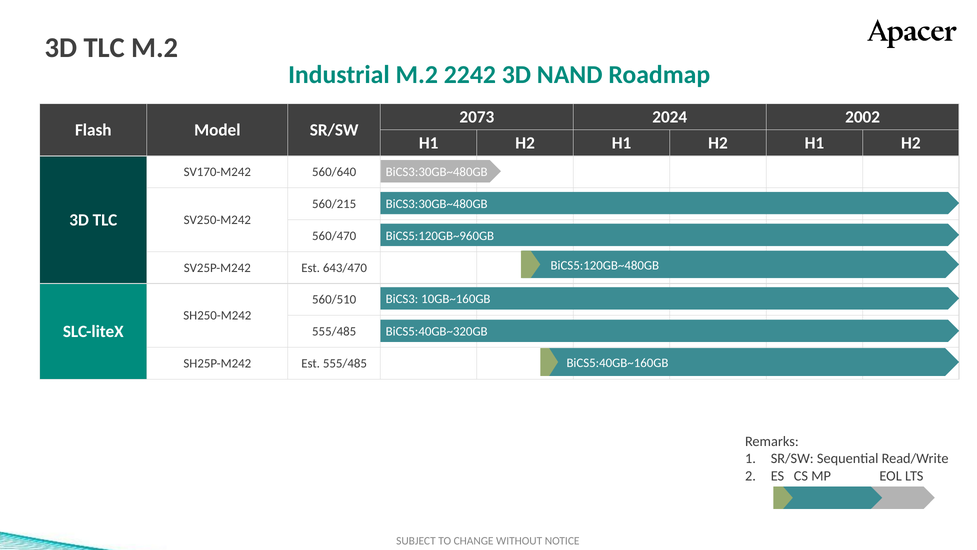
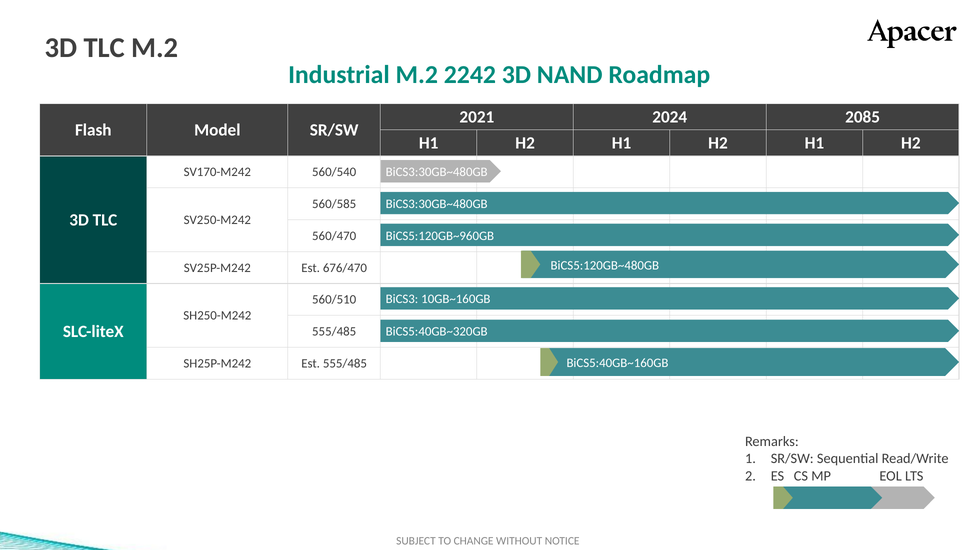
2073: 2073 -> 2021
2002: 2002 -> 2085
560/640: 560/640 -> 560/540
560/215: 560/215 -> 560/585
643/470: 643/470 -> 676/470
